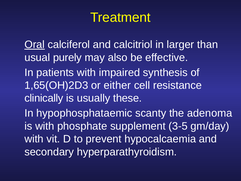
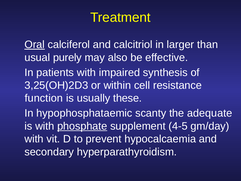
1,65(OH)2D3: 1,65(OH)2D3 -> 3,25(OH)2D3
either: either -> within
clinically: clinically -> function
adenoma: adenoma -> adequate
phosphate underline: none -> present
3-5: 3-5 -> 4-5
